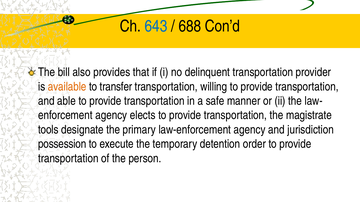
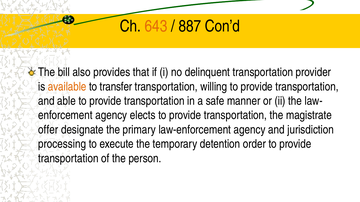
643 colour: blue -> orange
688: 688 -> 887
tools: tools -> offer
possession: possession -> processing
